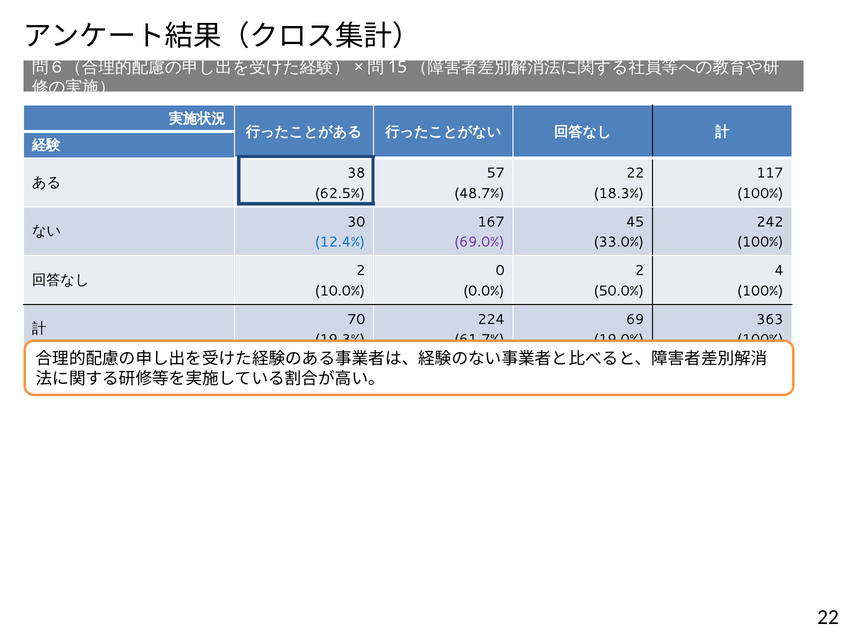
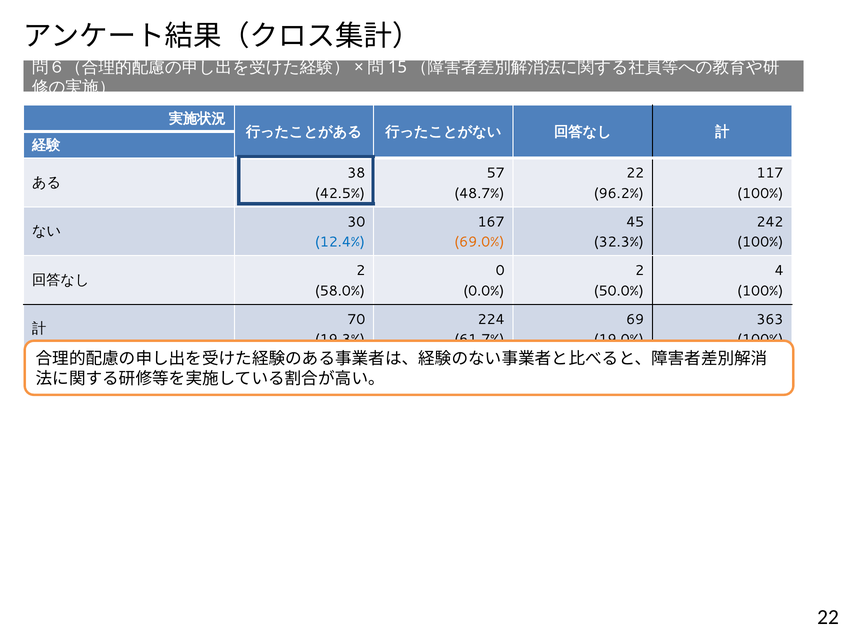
62.5%: 62.5% -> 42.5%
18.3%: 18.3% -> 96.2%
69.0% colour: purple -> orange
33.0%: 33.0% -> 32.3%
10.0%: 10.0% -> 58.0%
